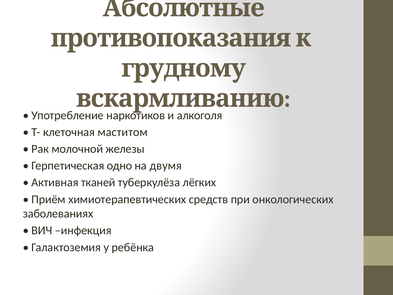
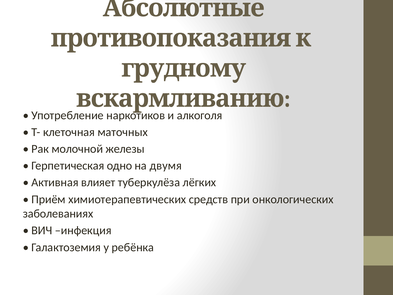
маститом: маститом -> маточных
тканей: тканей -> влияет
